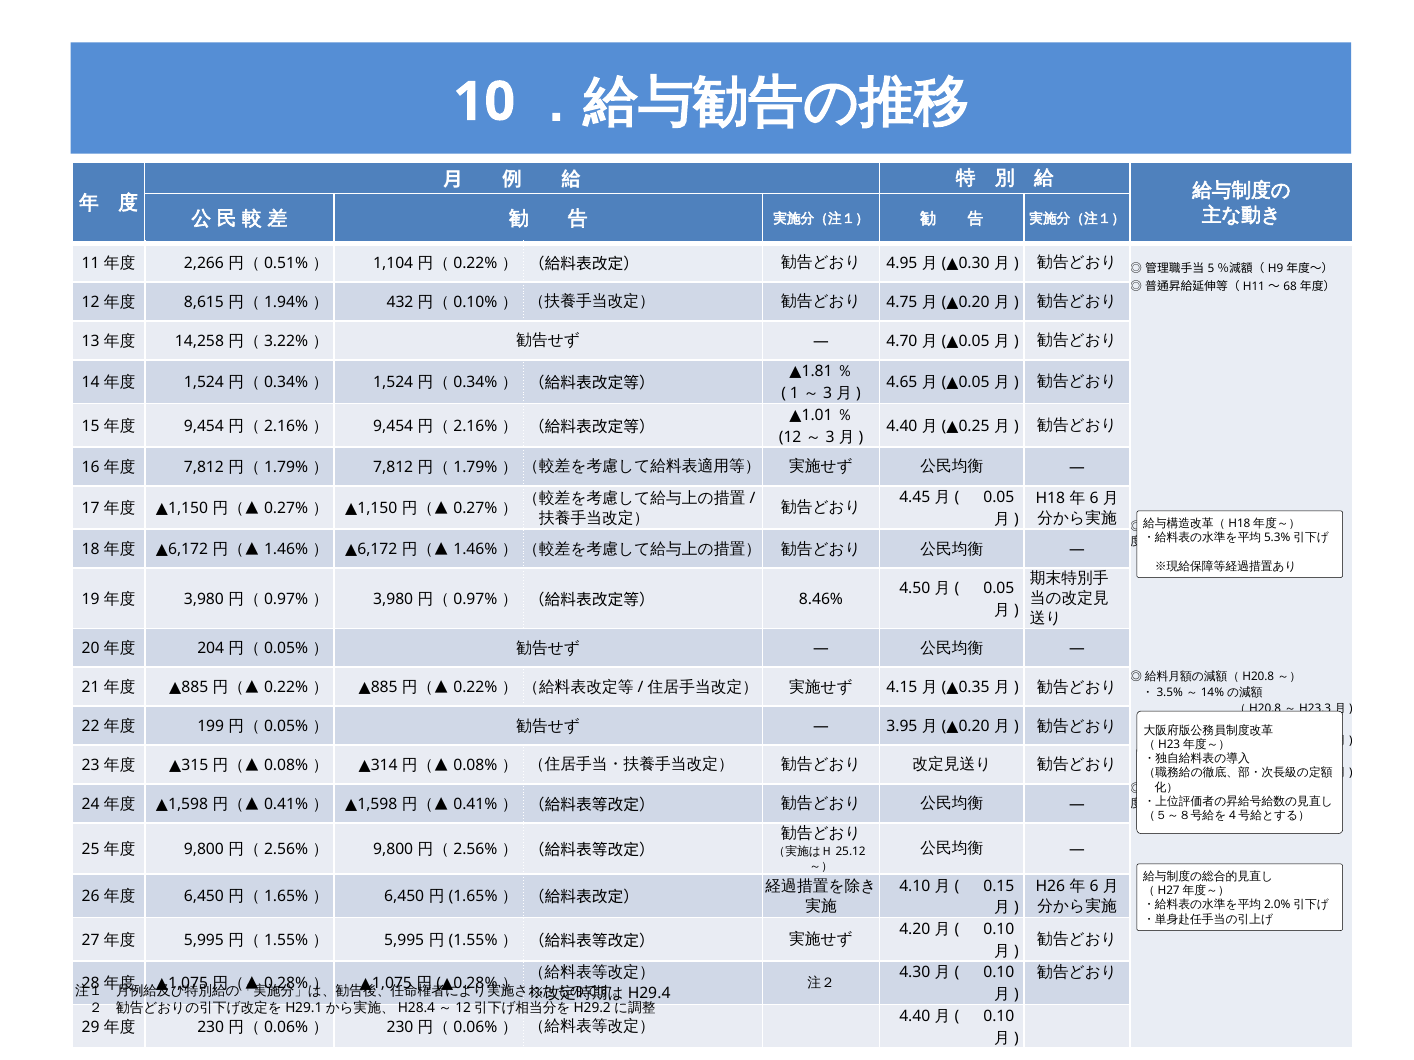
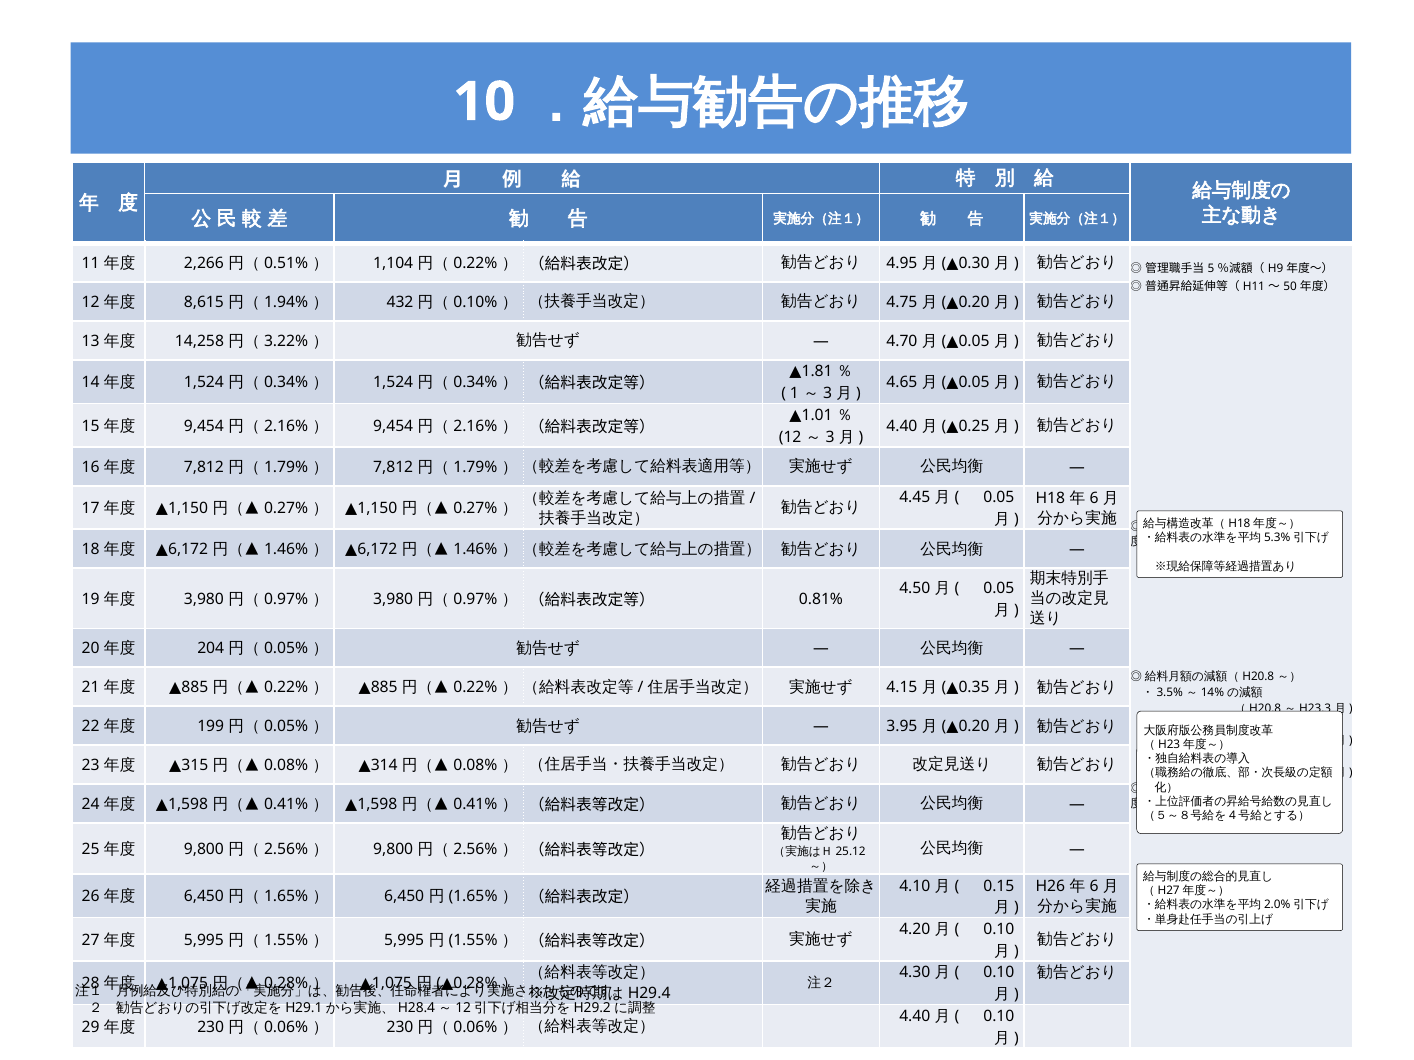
68: 68 -> 50
8.46%: 8.46% -> 0.81%
